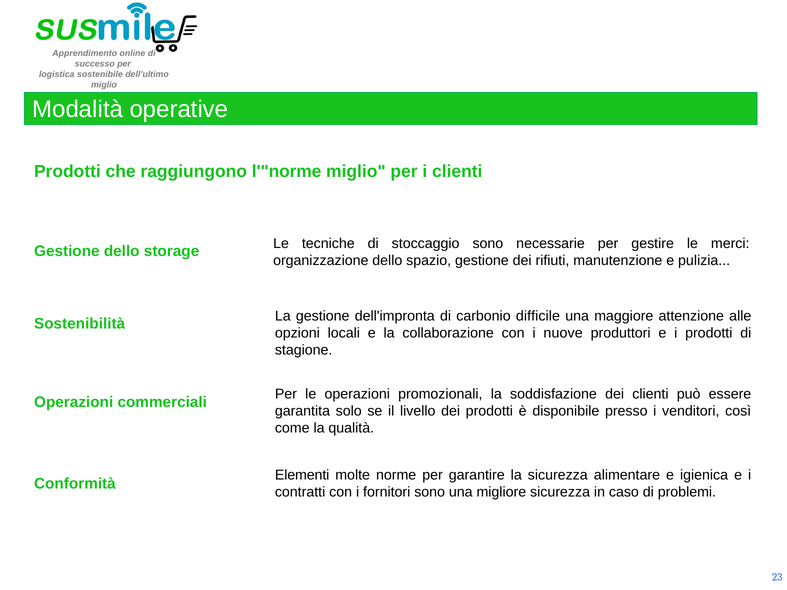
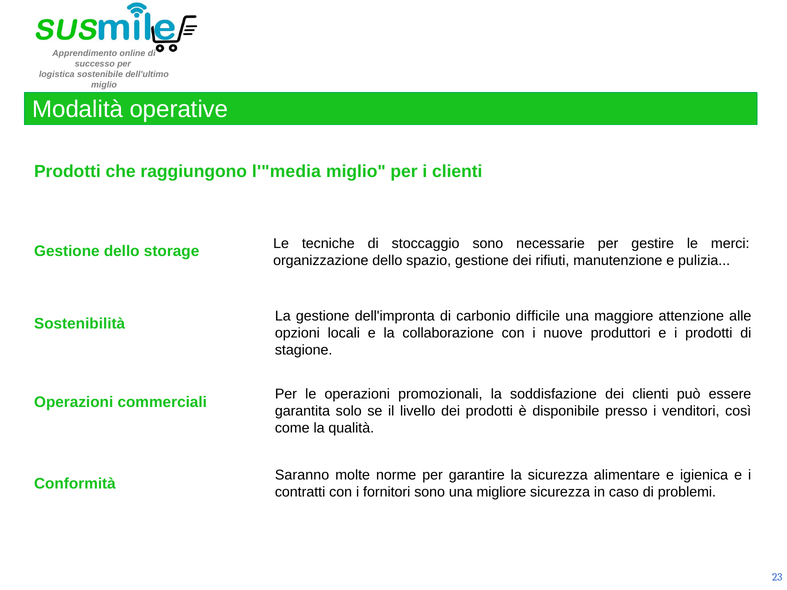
l'"norme: l'"norme -> l'"media
Elementi: Elementi -> Saranno
